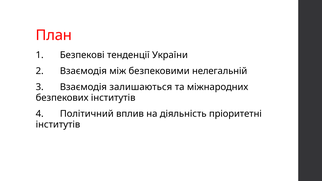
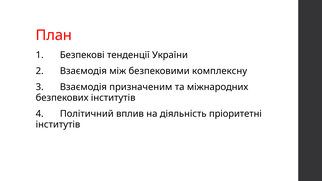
нелегальній: нелегальній -> комплексну
залишаються: залишаються -> призначеним
